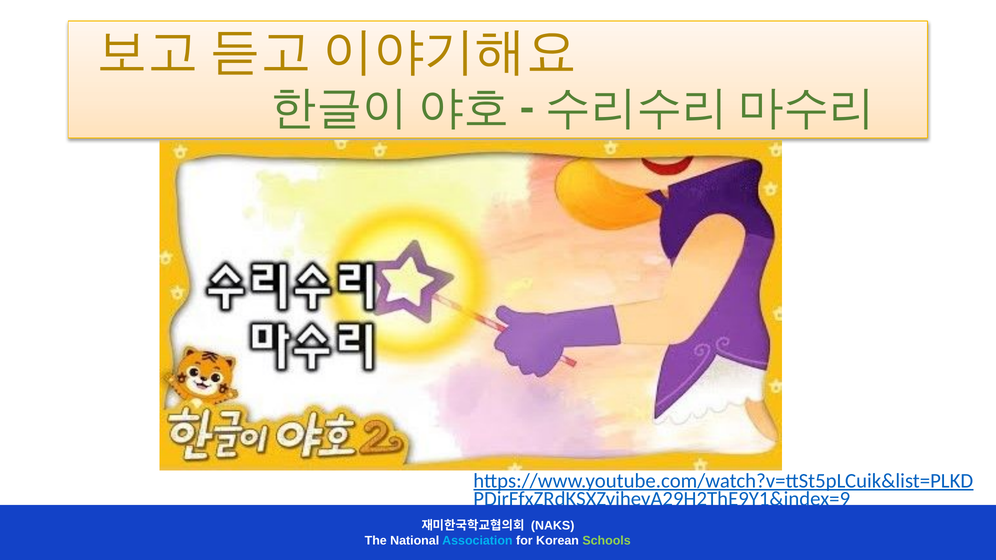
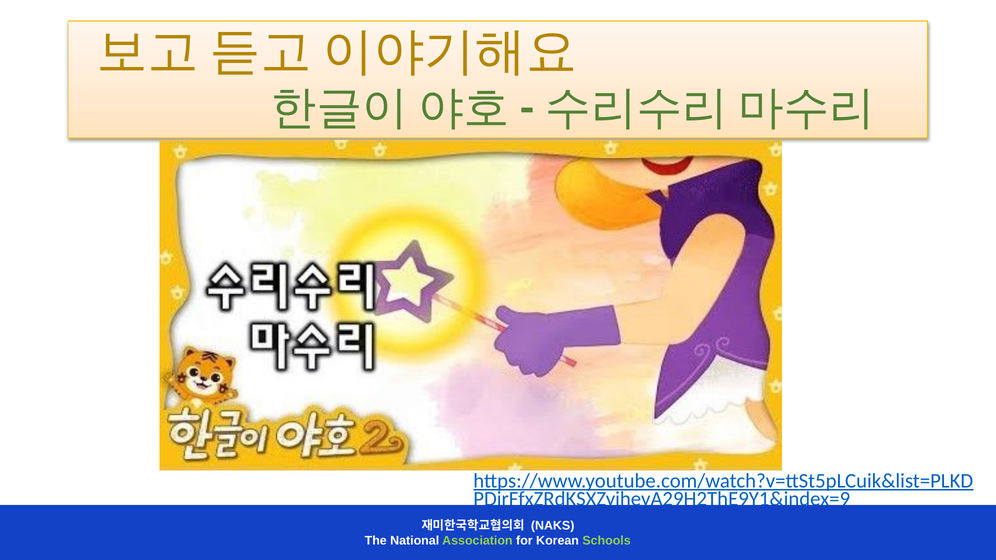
Association colour: light blue -> light green
